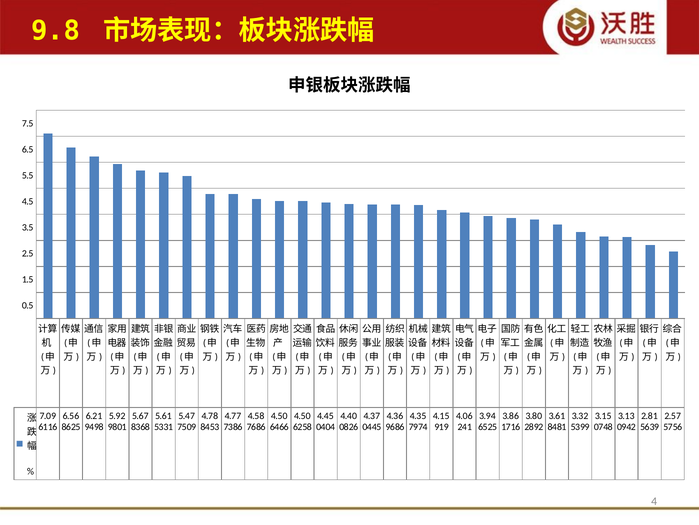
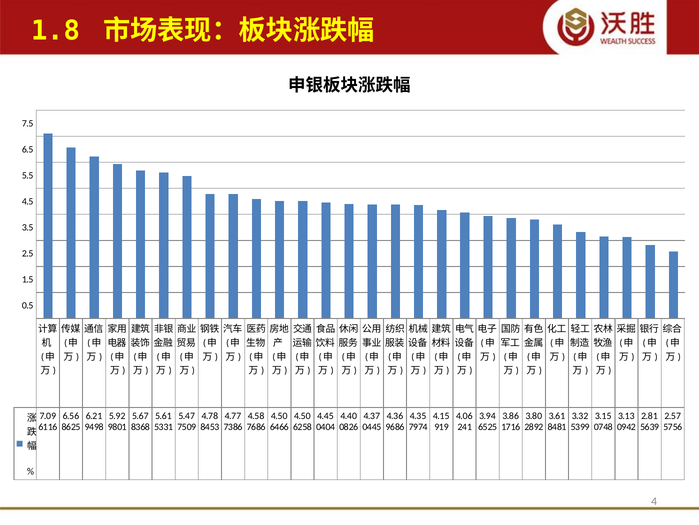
9.8: 9.8 -> 1.8
